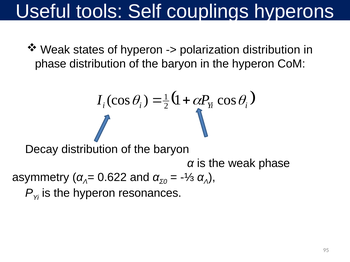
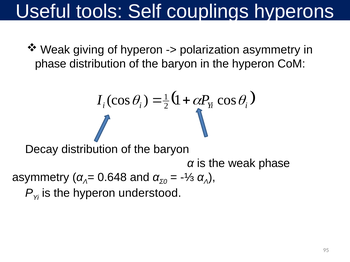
states: states -> giving
polarization distribution: distribution -> asymmetry
0.622: 0.622 -> 0.648
resonances: resonances -> understood
